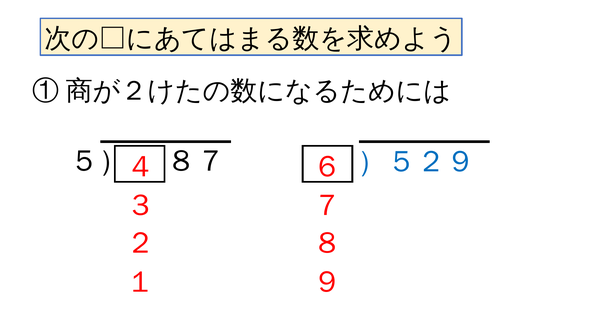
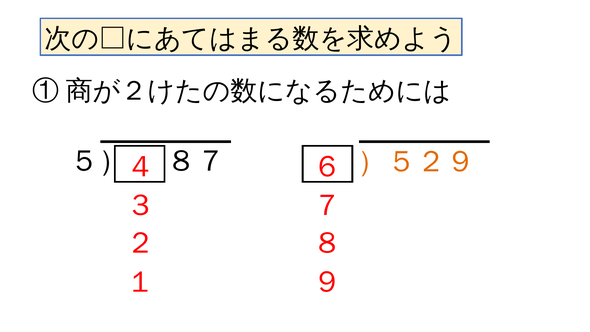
）５２９ colour: blue -> orange
